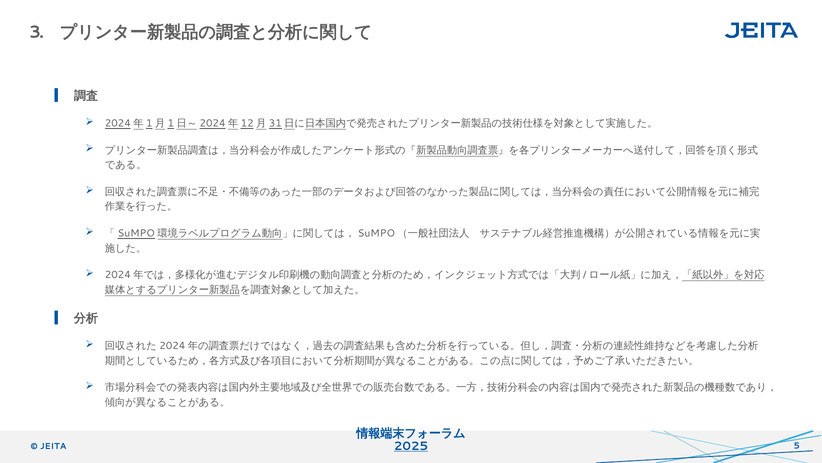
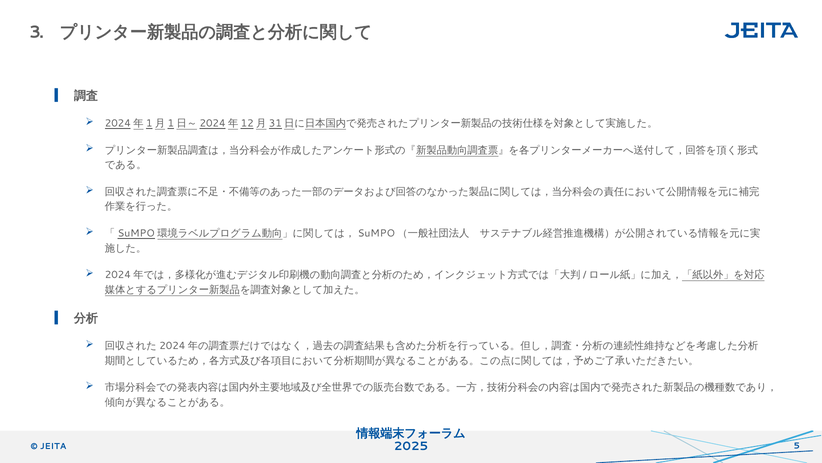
2025 underline: present -> none
